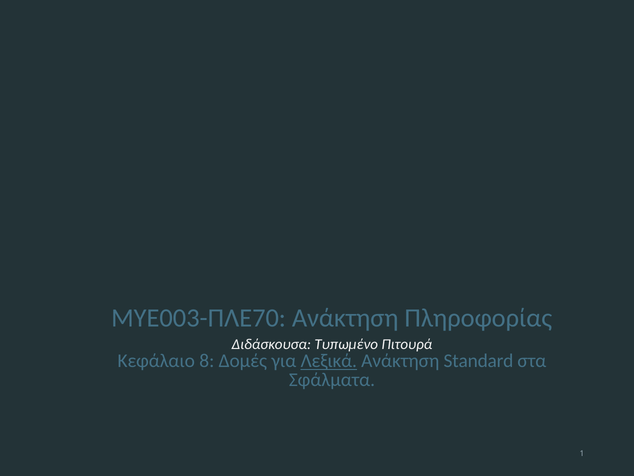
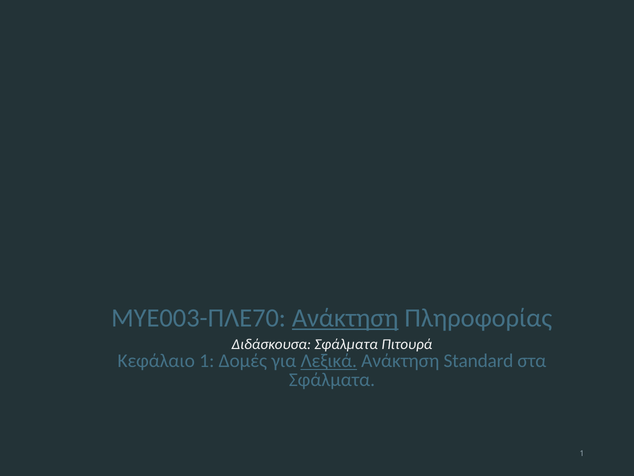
Ανάκτηση at (345, 318) underline: none -> present
Διδάσκουσα Τυπωμένο: Τυπωμένο -> Σφάλματα
Κεφάλαιο 8: 8 -> 1
